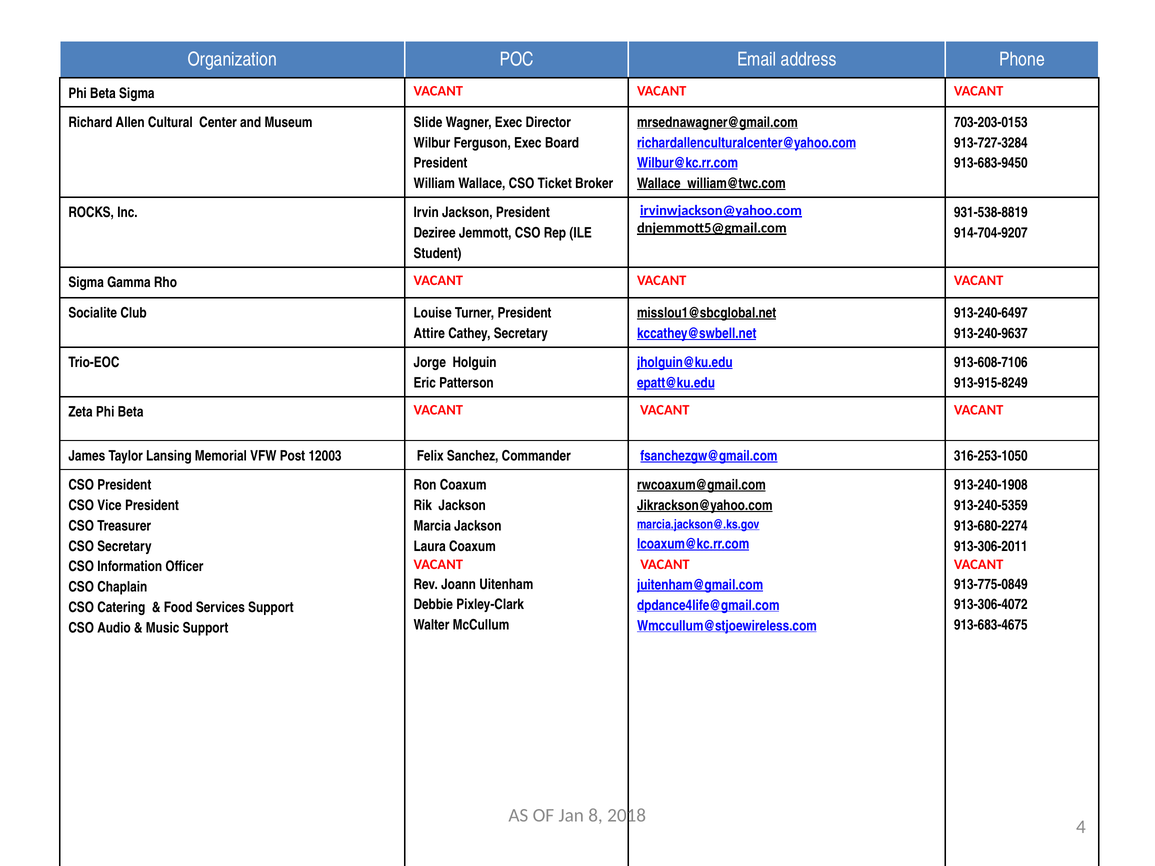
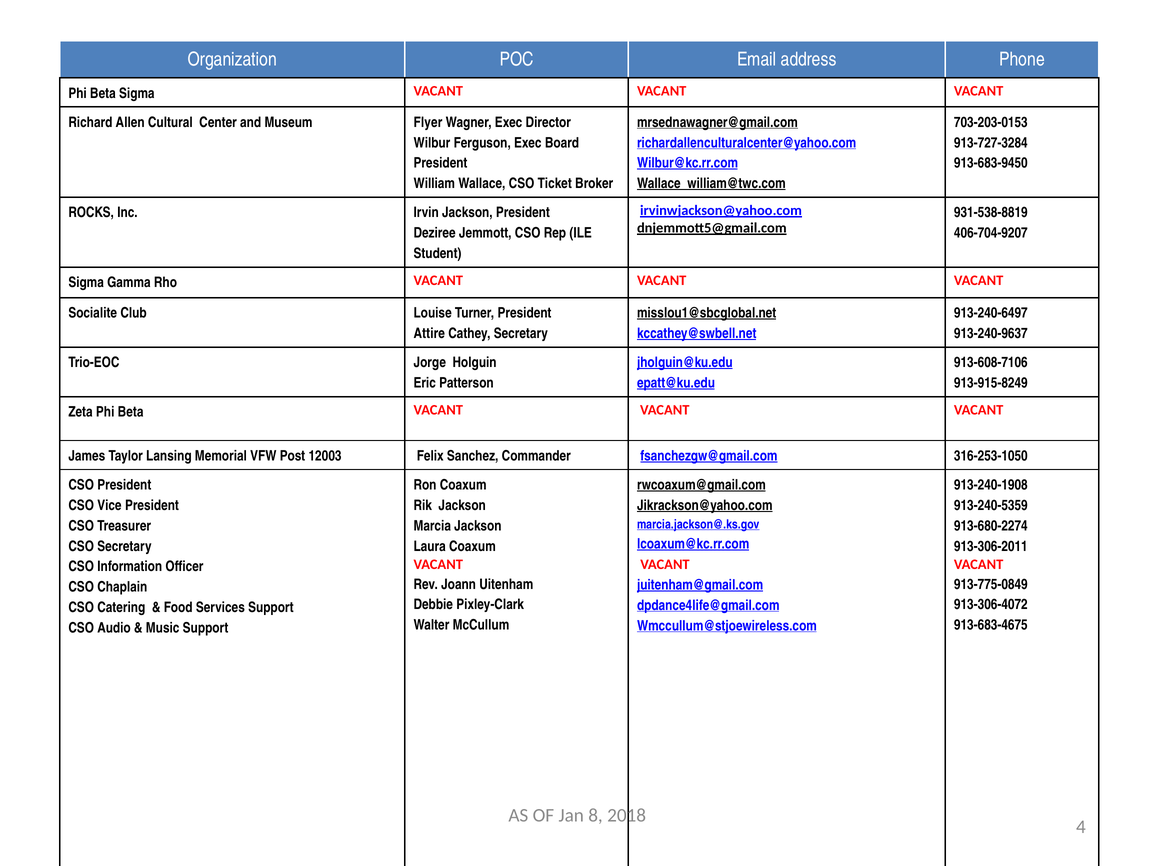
Slide: Slide -> Flyer
914-704-9207: 914-704-9207 -> 406-704-9207
